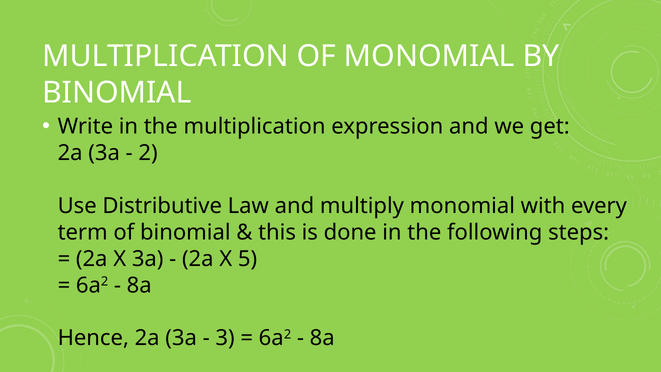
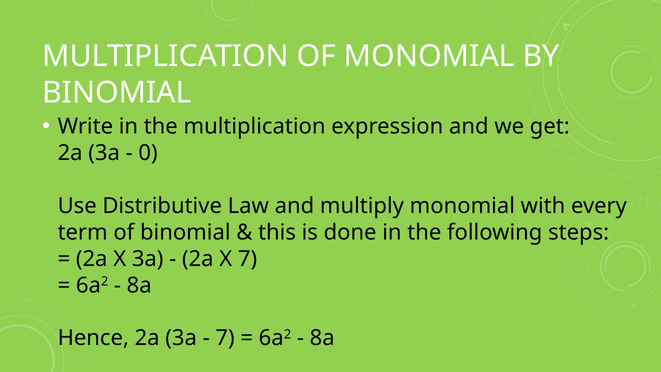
2: 2 -> 0
X 5: 5 -> 7
3 at (225, 338): 3 -> 7
